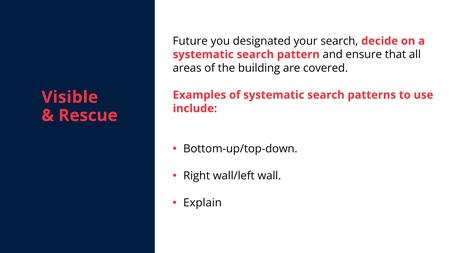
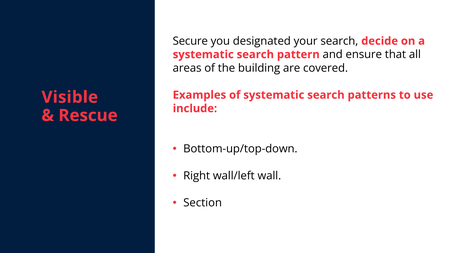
Future: Future -> Secure
Explain: Explain -> Section
